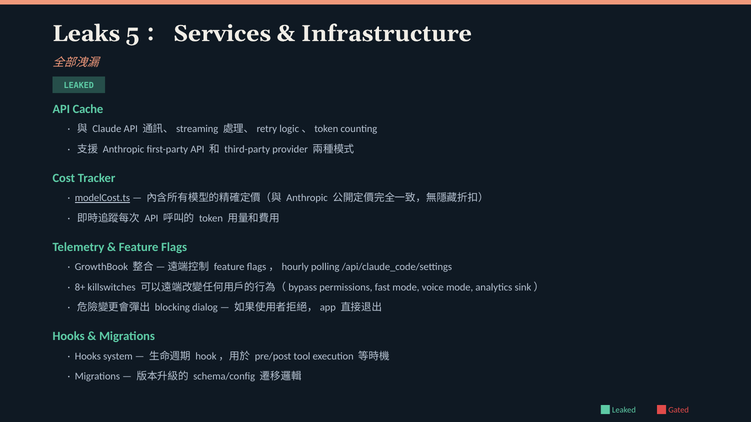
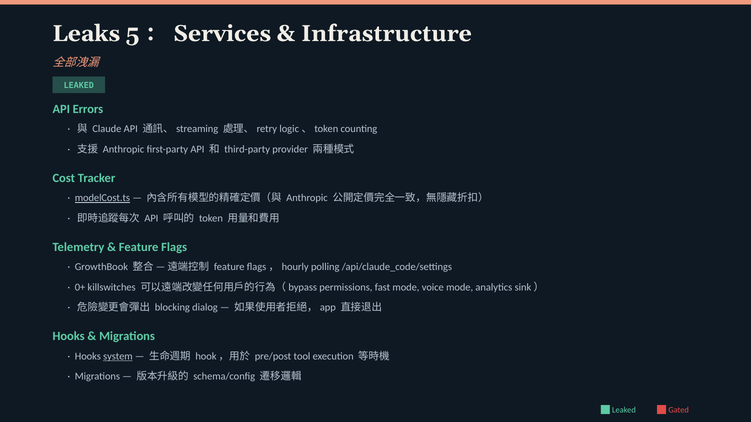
Cache: Cache -> Errors
8+: 8+ -> 0+
system underline: none -> present
